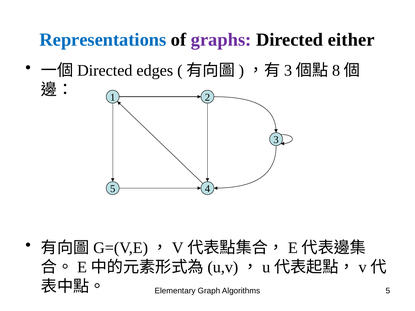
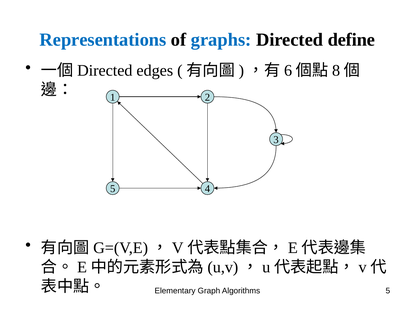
graphs colour: purple -> blue
either: either -> define
3 at (288, 70): 3 -> 6
